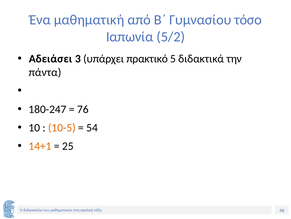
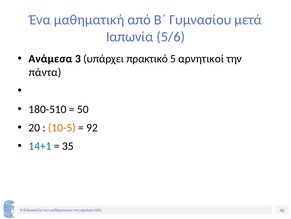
τόσο: τόσο -> μετά
5/2: 5/2 -> 5/6
Αδειάσει: Αδειάσει -> Ανάμεσα
διδακτικά: διδακτικά -> αρνητικοί
180-247: 180-247 -> 180-510
76: 76 -> 50
10: 10 -> 20
54: 54 -> 92
14+1 colour: orange -> blue
25: 25 -> 35
